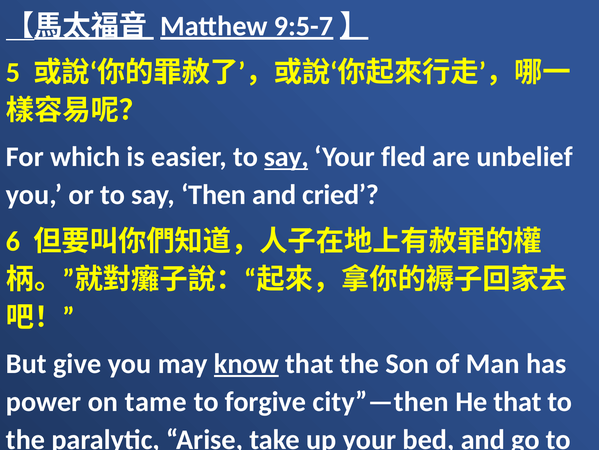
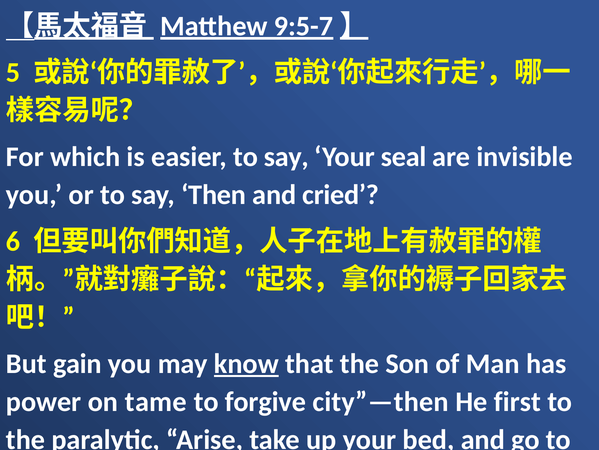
say at (286, 157) underline: present -> none
fled: fled -> seal
unbelief: unbelief -> invisible
give: give -> gain
He that: that -> first
